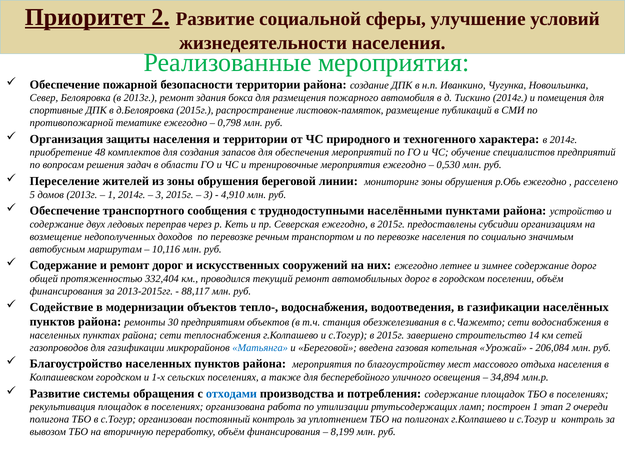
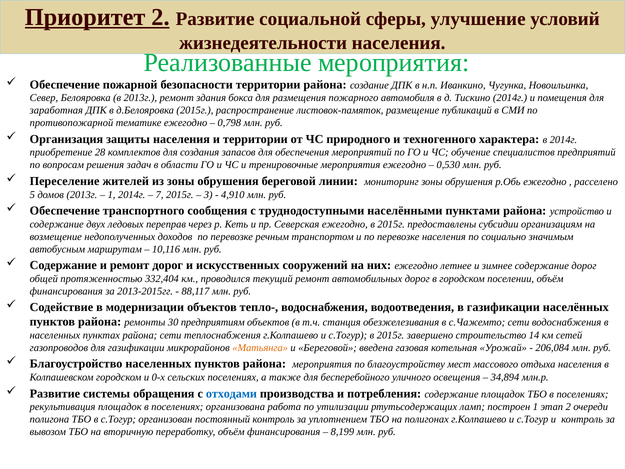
спортивные: спортивные -> заработная
48: 48 -> 28
3 at (160, 194): 3 -> 7
Матьянга colour: blue -> orange
1-х: 1-х -> 0-х
